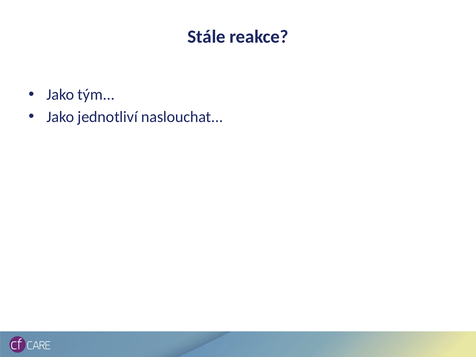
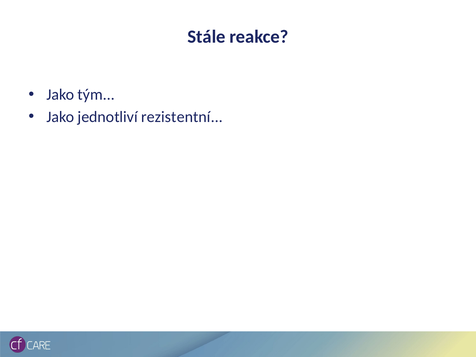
naslouchat: naslouchat -> rezistentní
